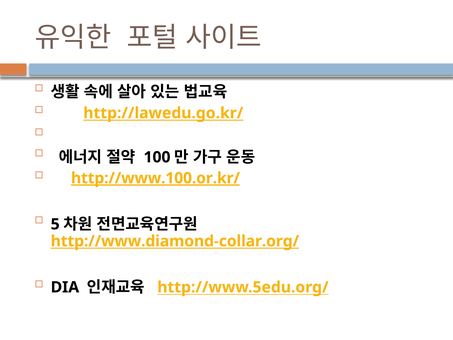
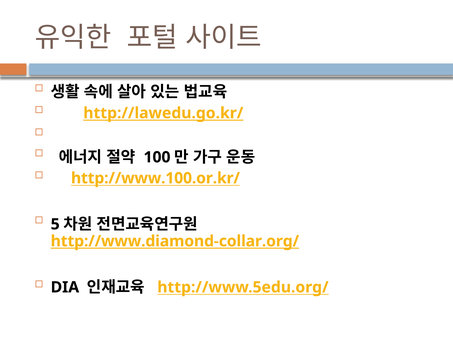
http://www.100.or.kr/ underline: present -> none
